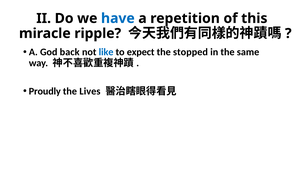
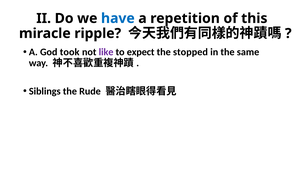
back: back -> took
like colour: blue -> purple
Proudly: Proudly -> Siblings
Lives: Lives -> Rude
